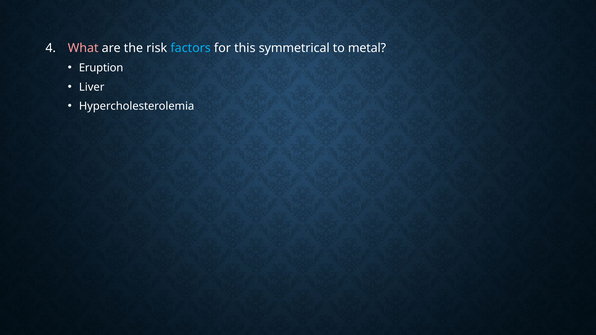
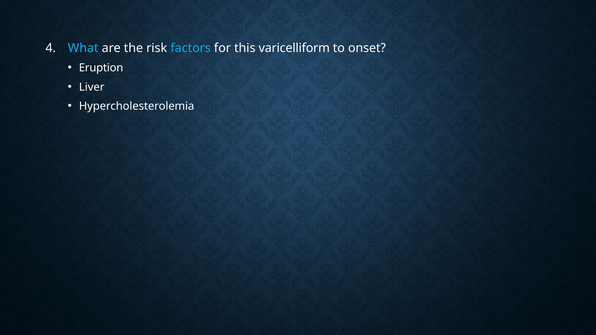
What colour: pink -> light blue
symmetrical: symmetrical -> varicelliform
metal: metal -> onset
